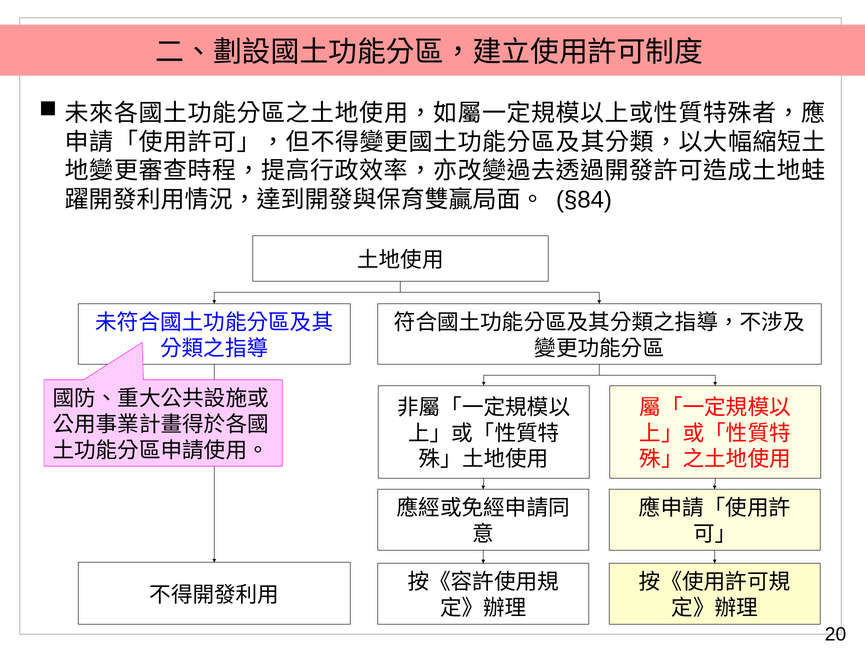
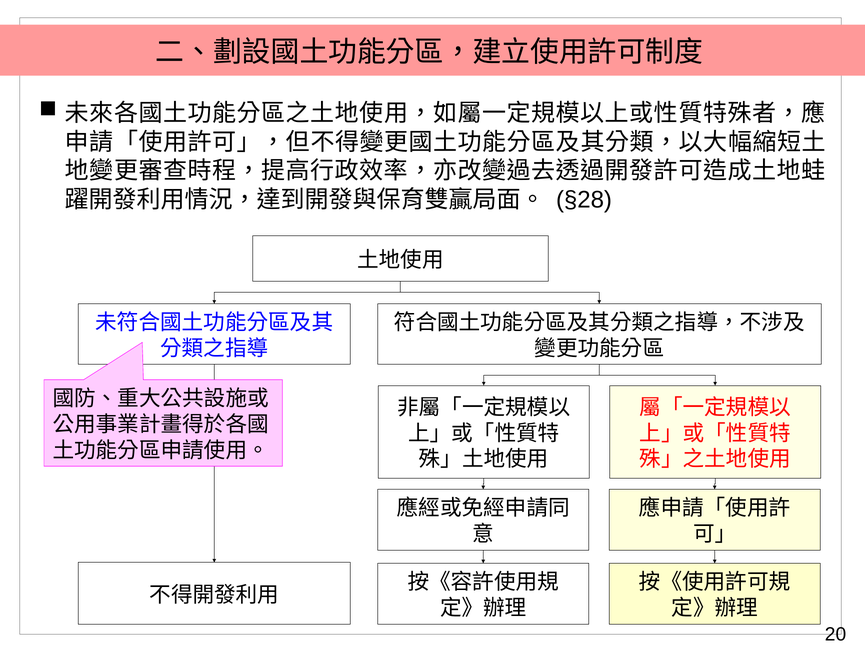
§84: §84 -> §28
